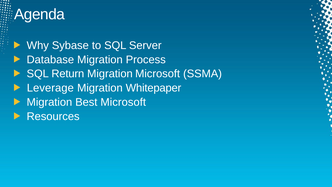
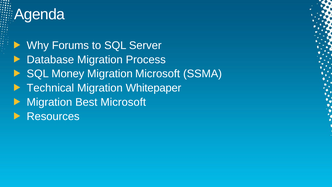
Sybase: Sybase -> Forums
Return: Return -> Money
Leverage: Leverage -> Technical
